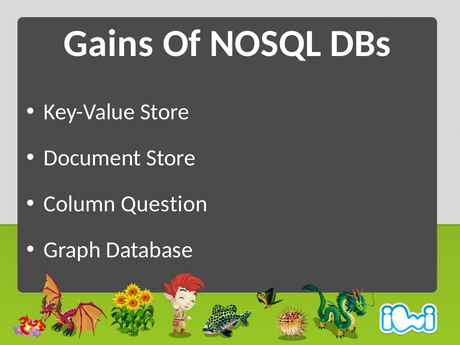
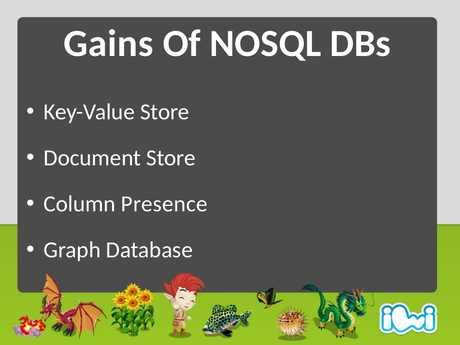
Question: Question -> Presence
